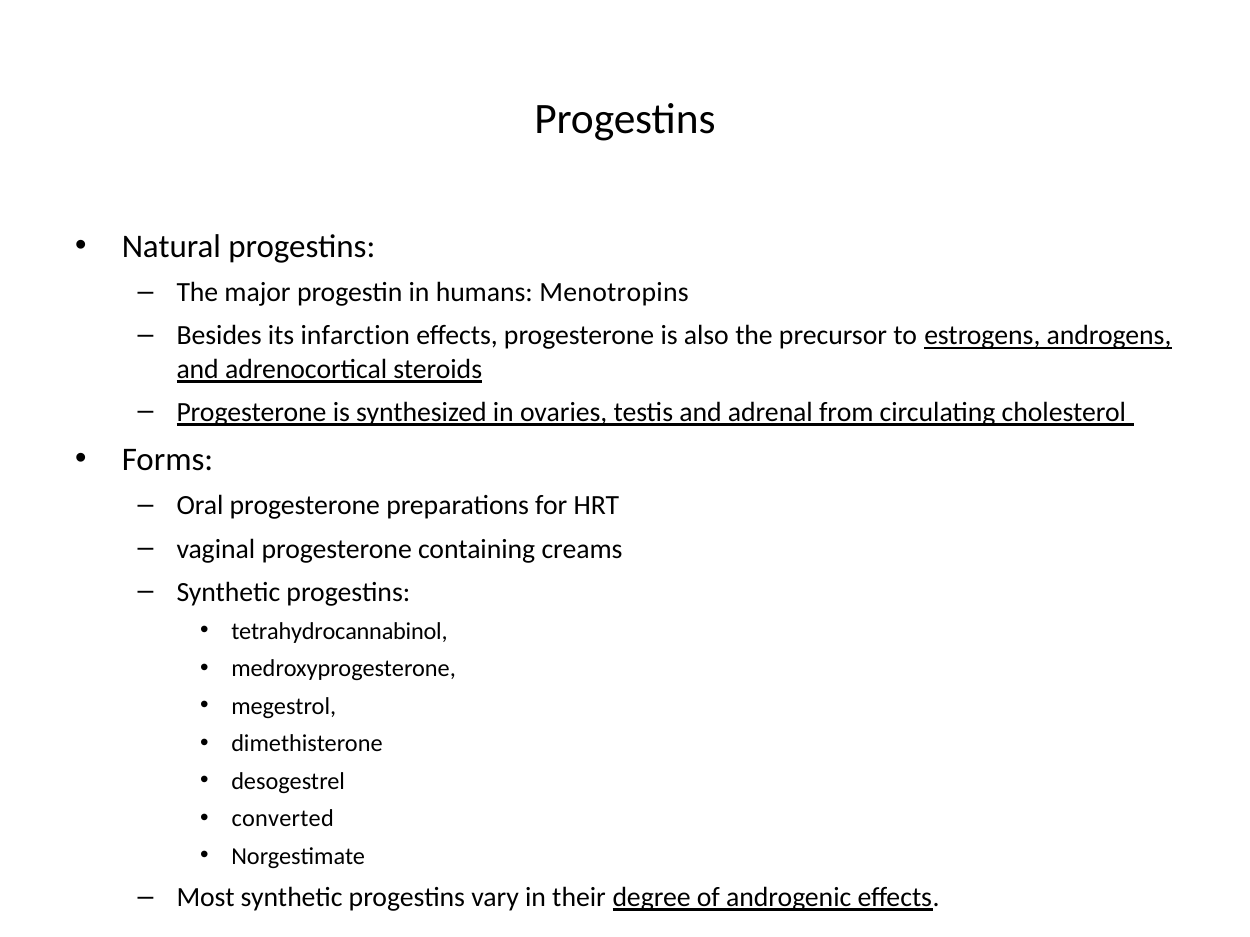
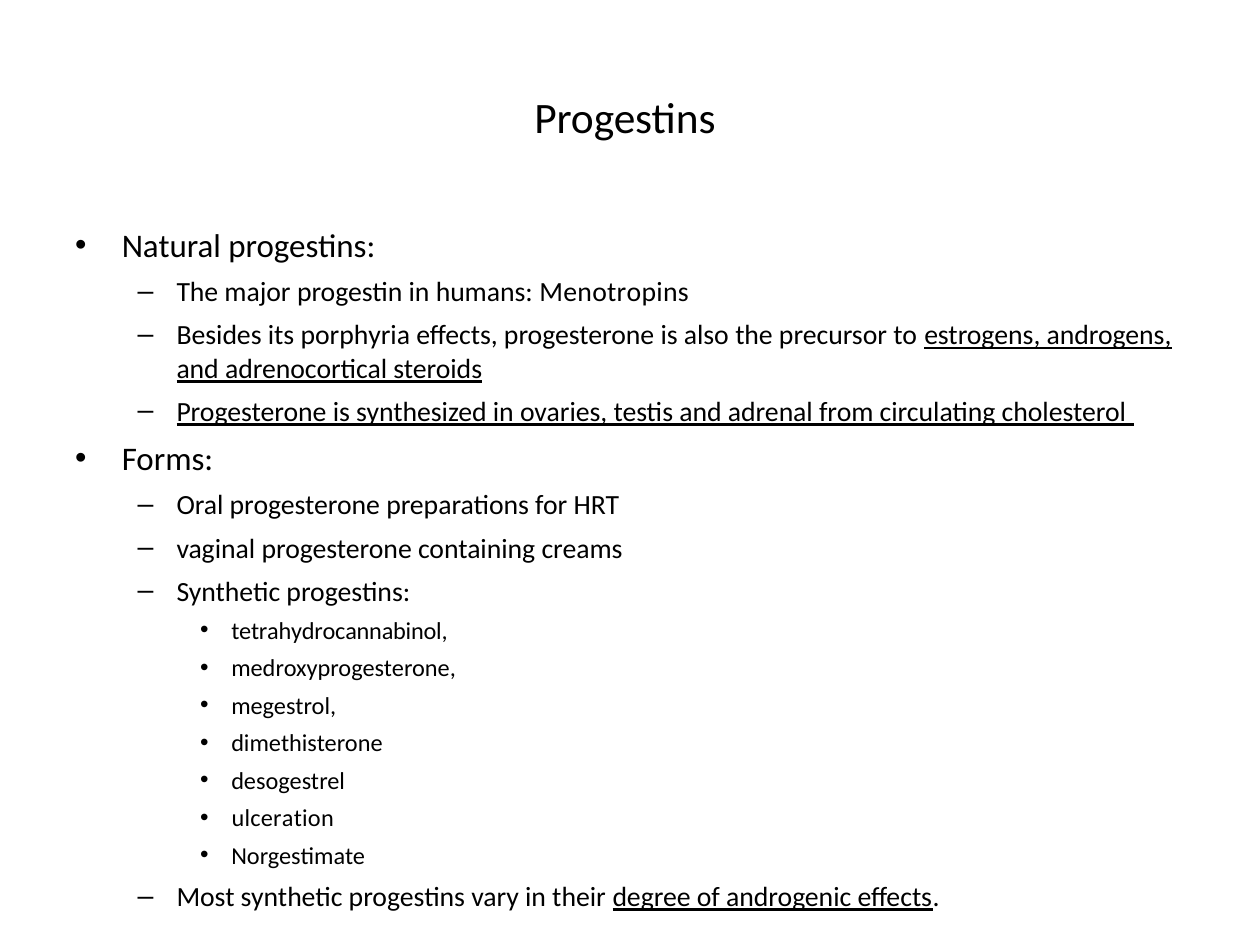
infarction: infarction -> porphyria
converted: converted -> ulceration
